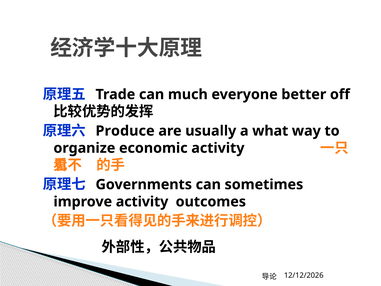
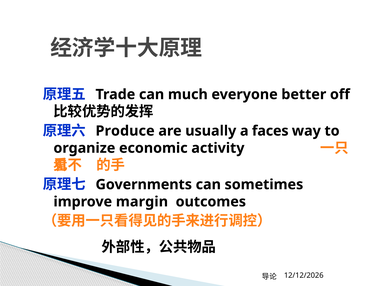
what: what -> faces
improve activity: activity -> margin
